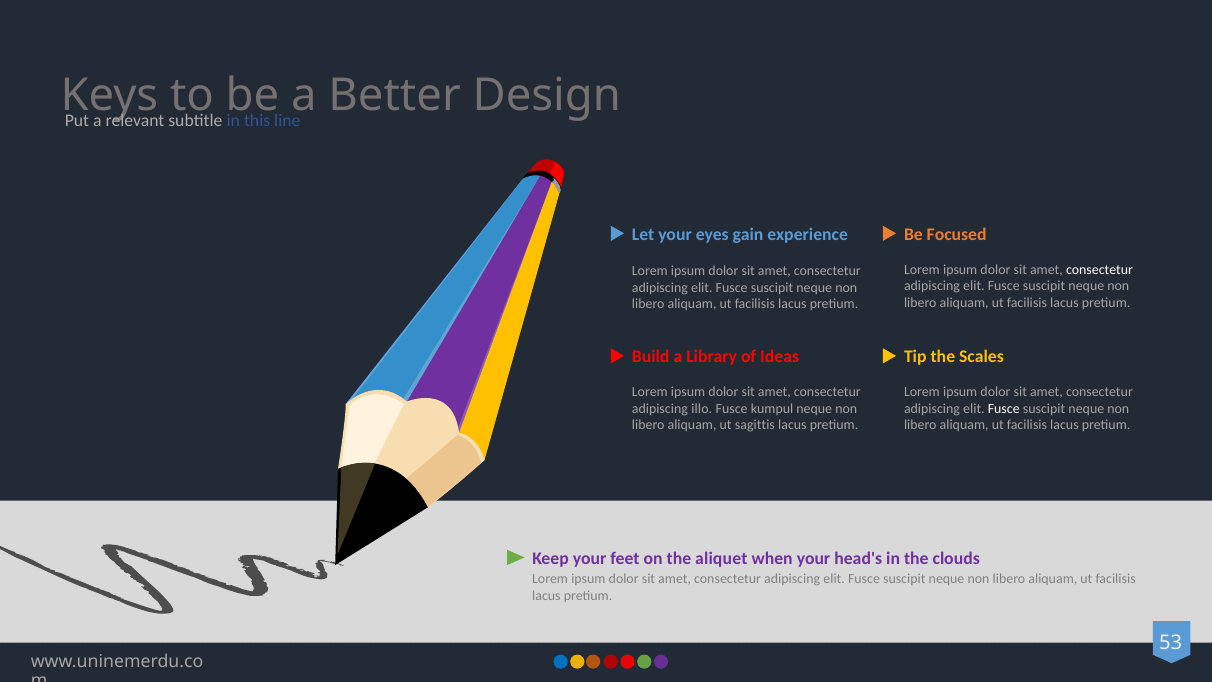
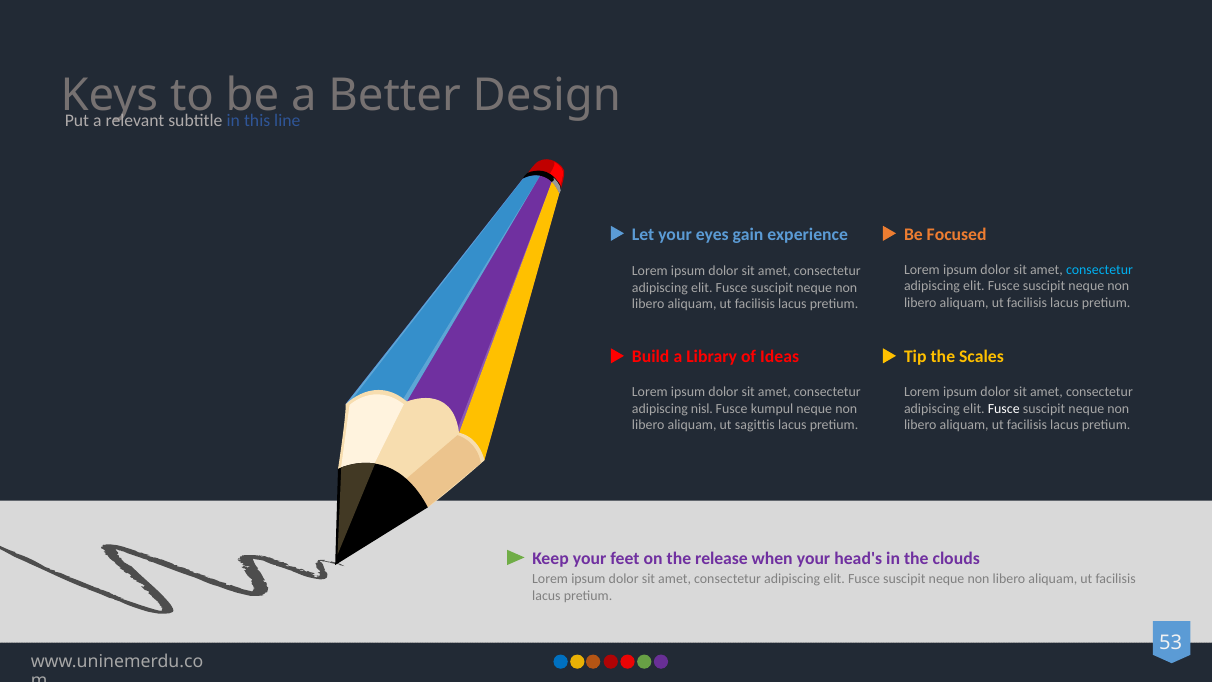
consectetur at (1099, 269) colour: white -> light blue
illo: illo -> nisl
aliquet: aliquet -> release
